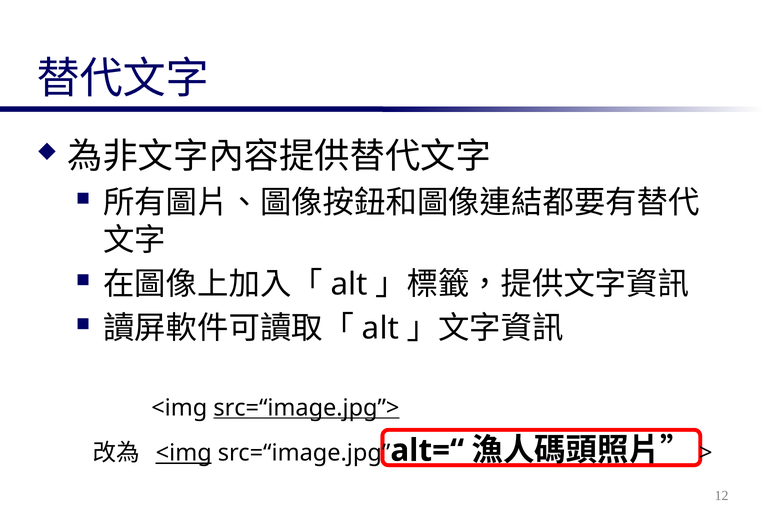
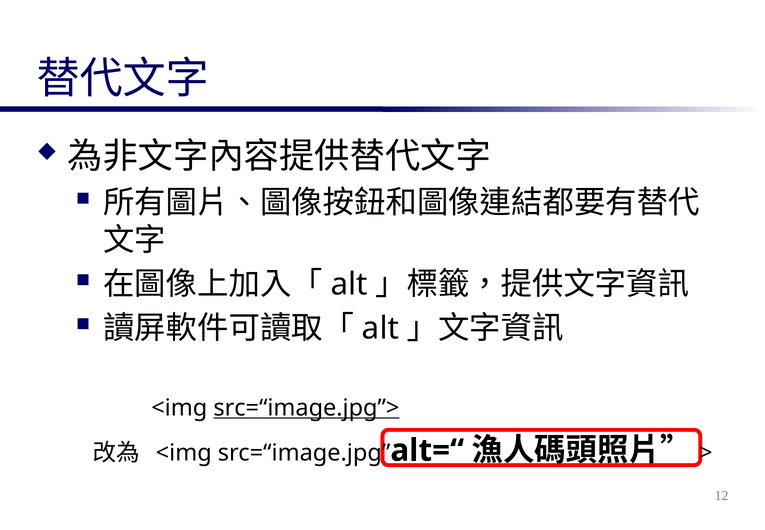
<img at (184, 453) underline: present -> none
